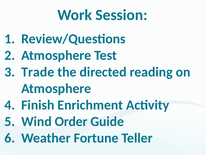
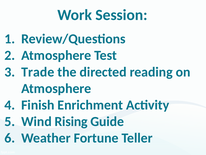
Order: Order -> Rising
